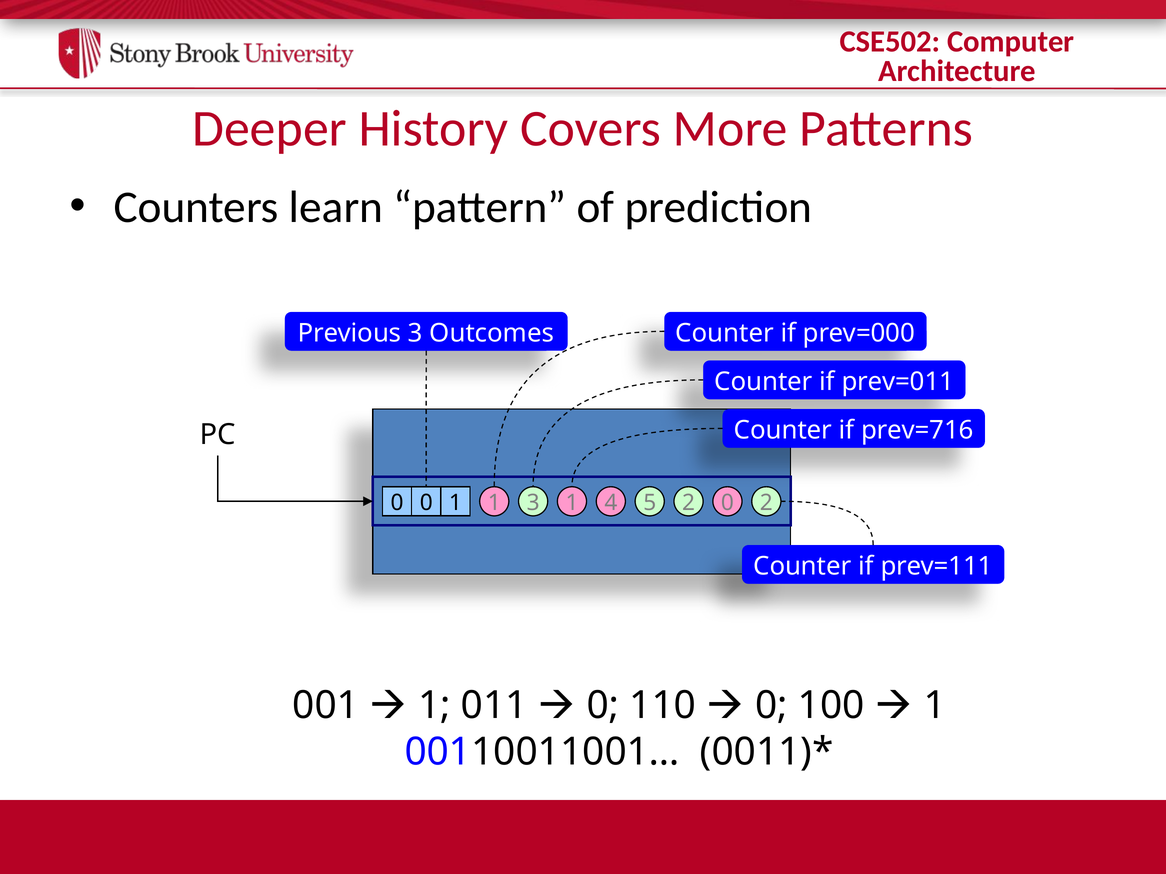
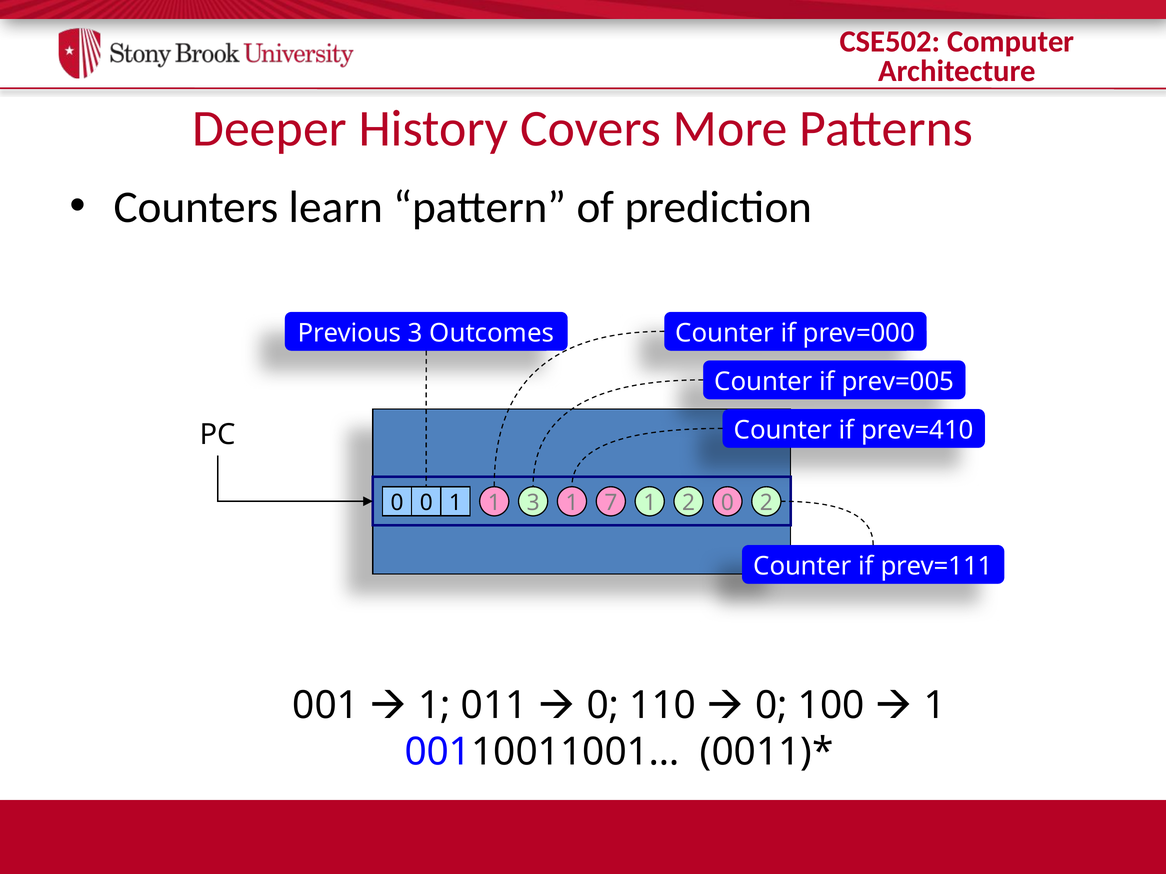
prev=011: prev=011 -> prev=005
prev=716: prev=716 -> prev=410
4: 4 -> 7
5 at (650, 503): 5 -> 1
